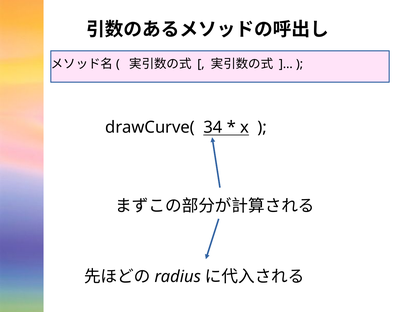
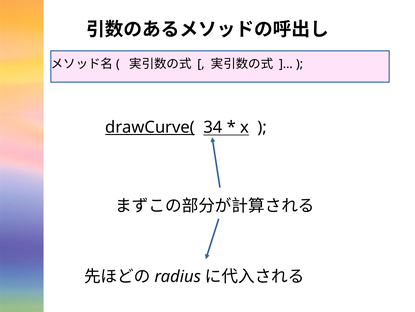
drawCurve( underline: none -> present
